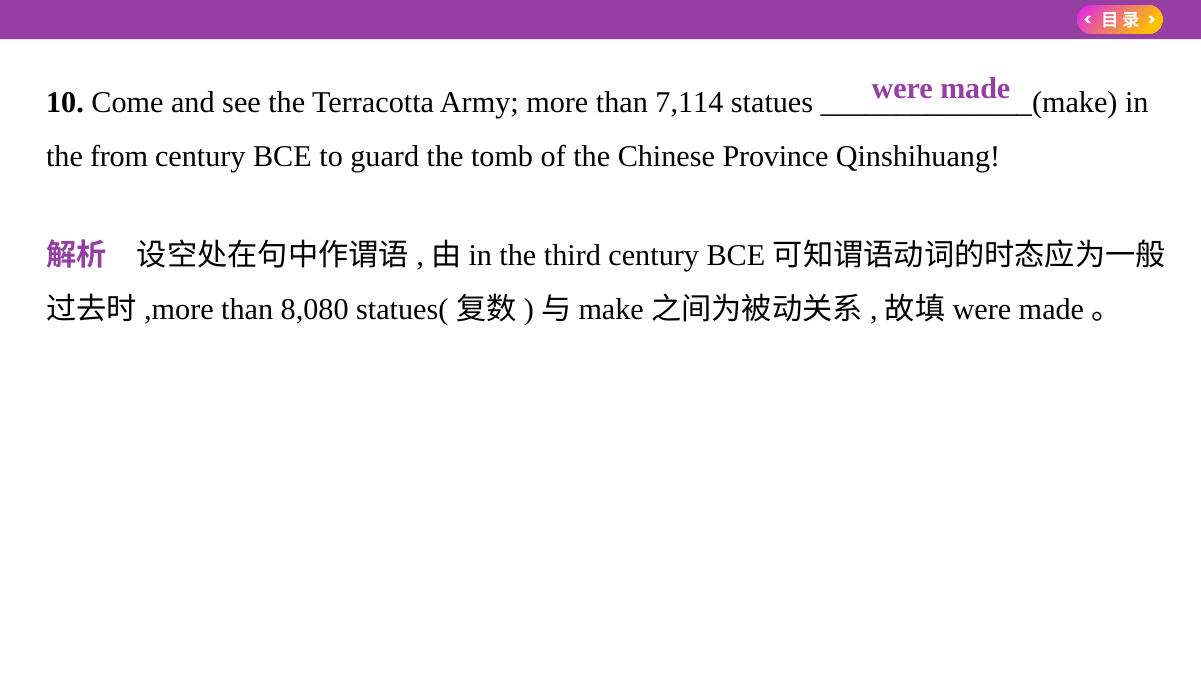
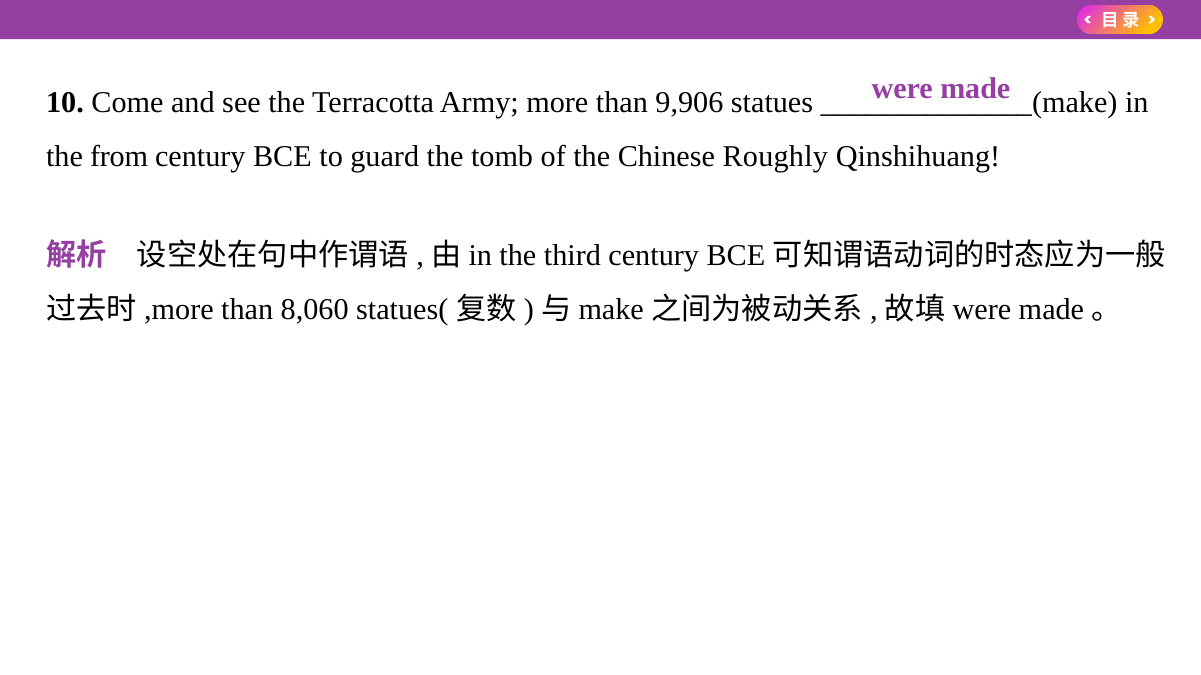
7,114: 7,114 -> 9,906
Province: Province -> Roughly
8,080: 8,080 -> 8,060
